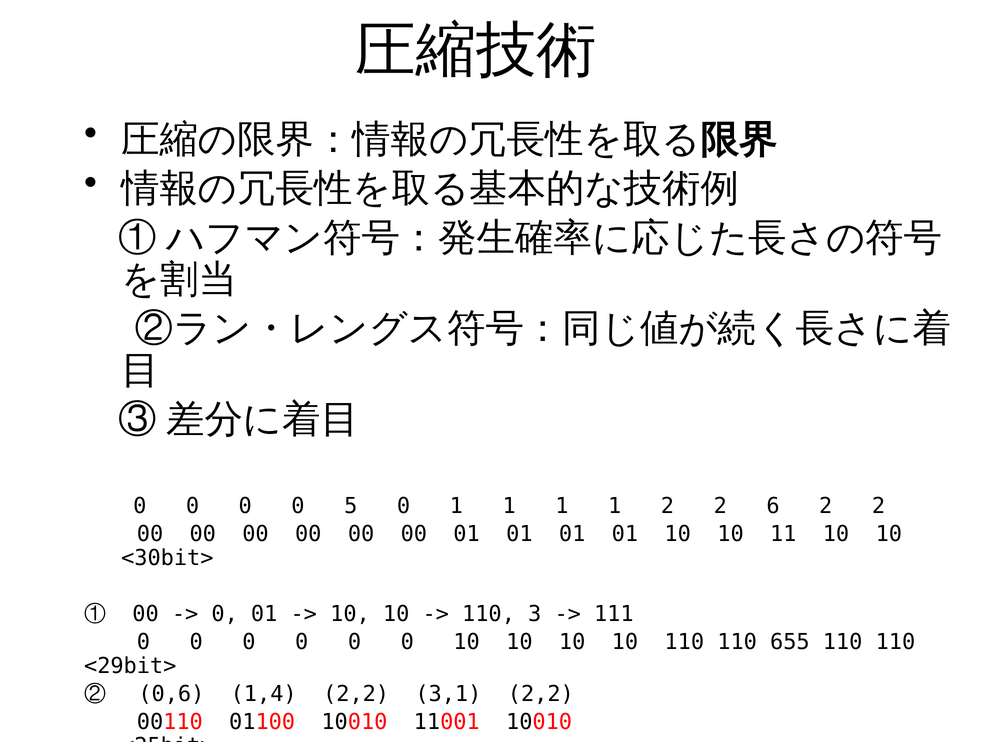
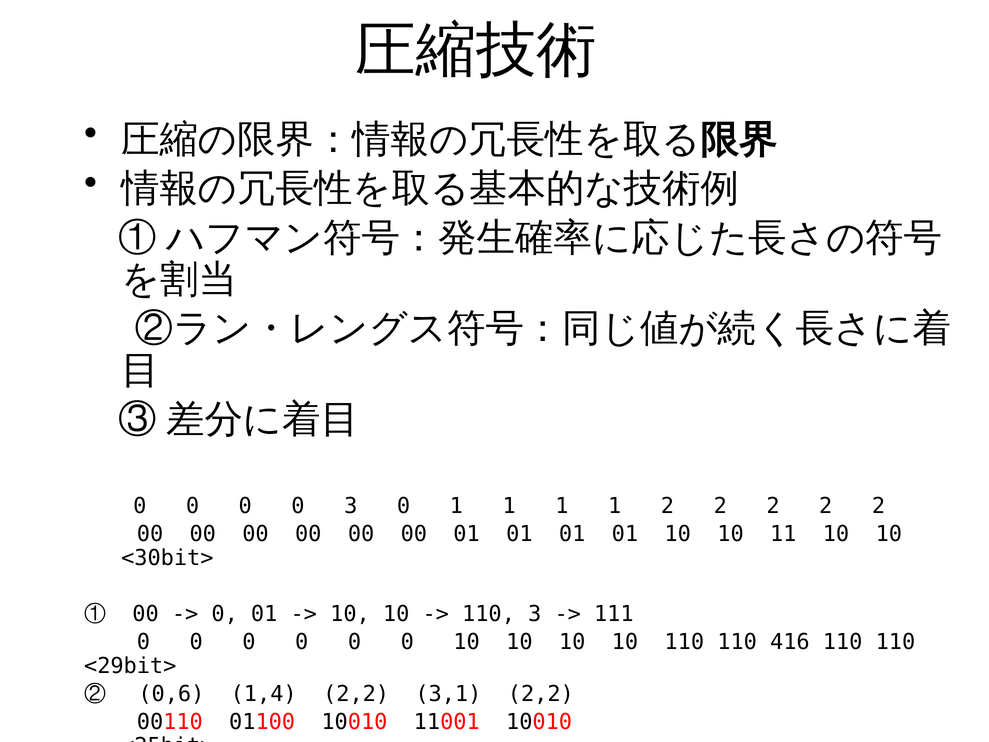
0 5: 5 -> 3
1 2 2 6: 6 -> 2
655: 655 -> 416
